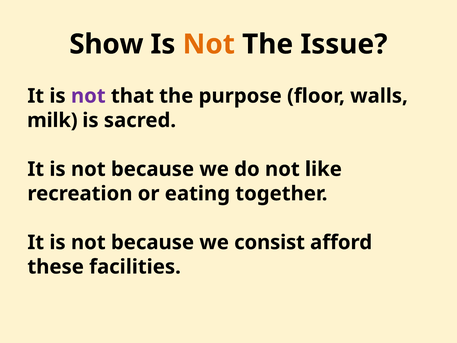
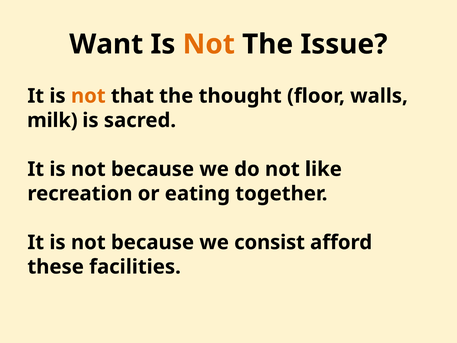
Show: Show -> Want
not at (88, 96) colour: purple -> orange
purpose: purpose -> thought
